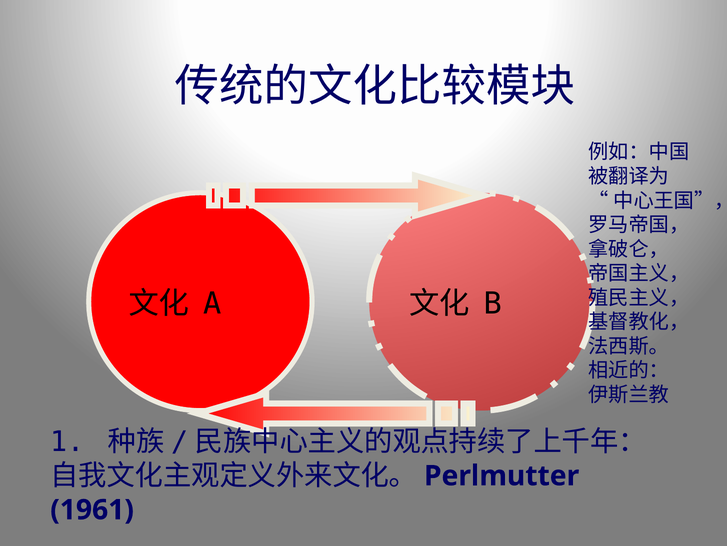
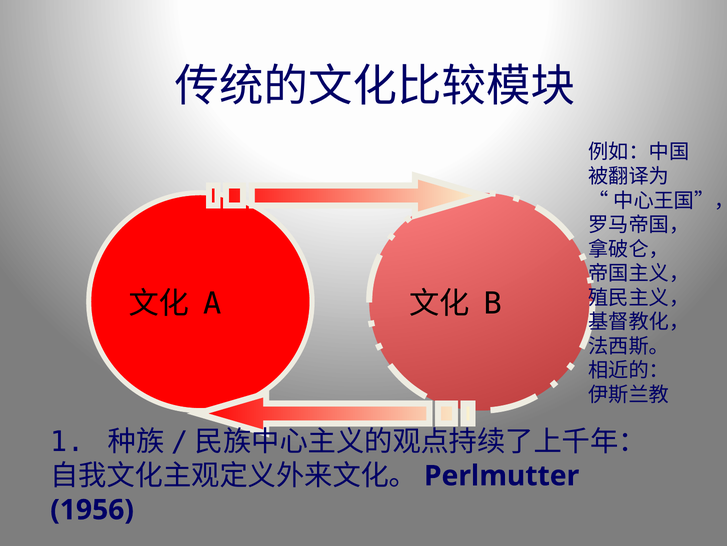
1961: 1961 -> 1956
